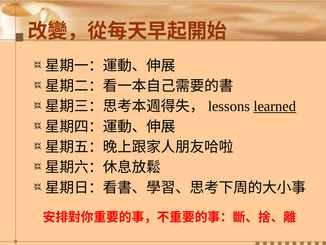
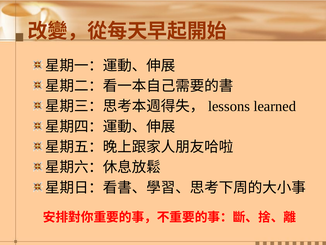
learned underline: present -> none
